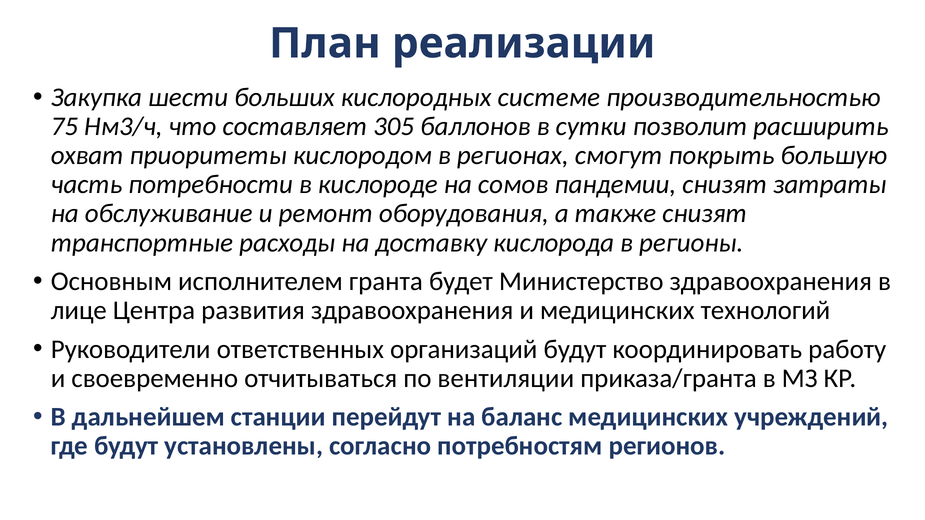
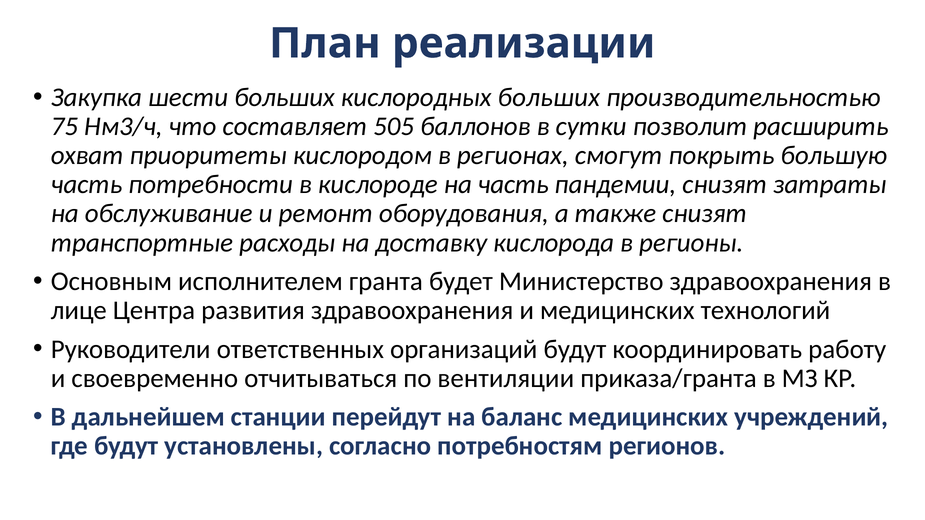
кислородных системе: системе -> больших
305: 305 -> 505
на сомов: сомов -> часть
